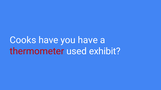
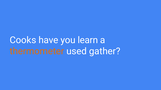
you have: have -> learn
thermometer colour: red -> orange
exhibit: exhibit -> gather
